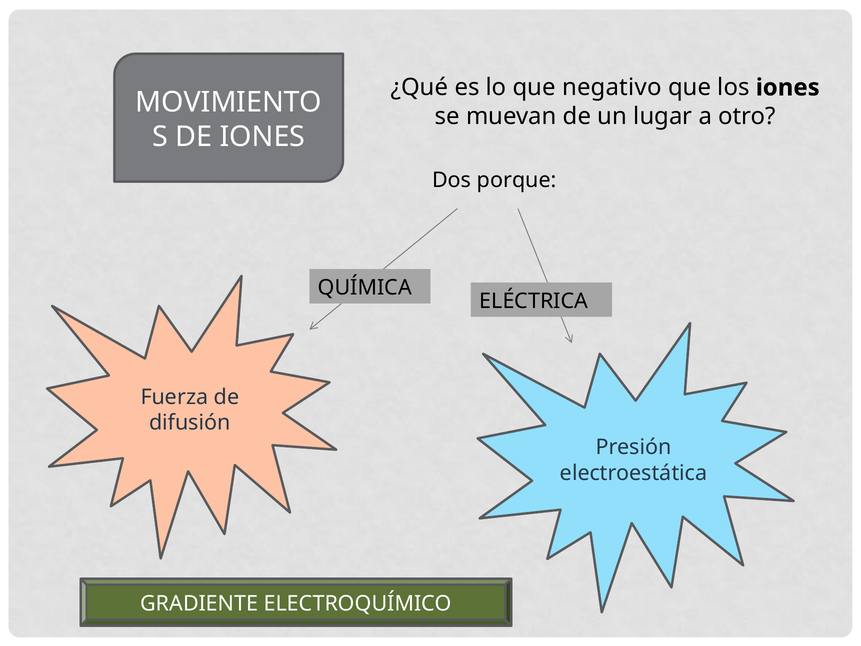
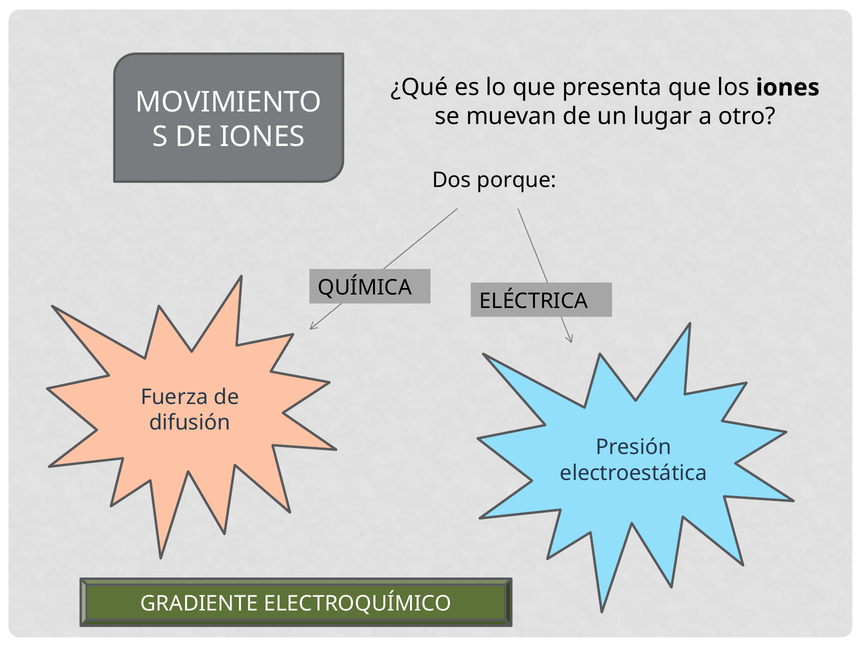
negativo: negativo -> presenta
